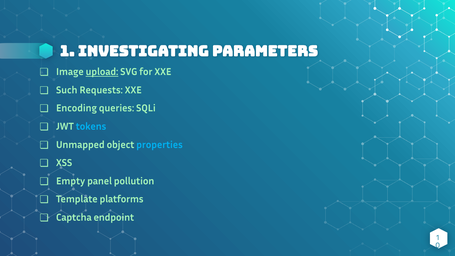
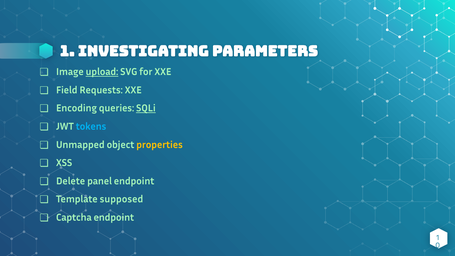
Such: Such -> Field
SQLi underline: none -> present
properties colour: light blue -> yellow
Empty: Empty -> Delete
panel pollution: pollution -> endpoint
platforms: platforms -> supposed
